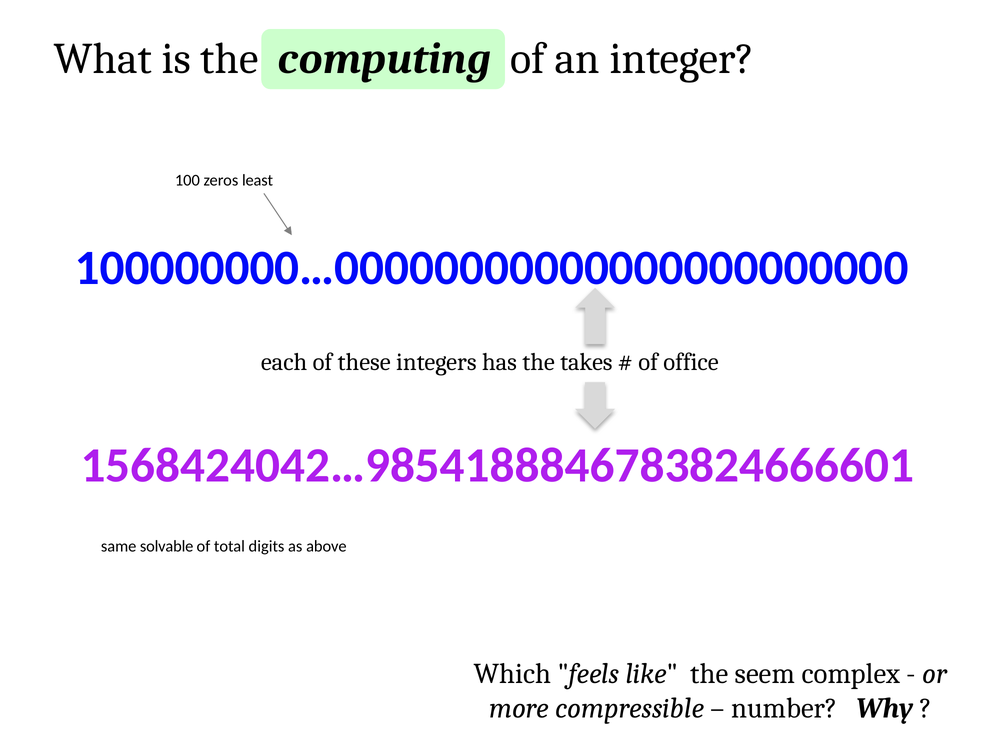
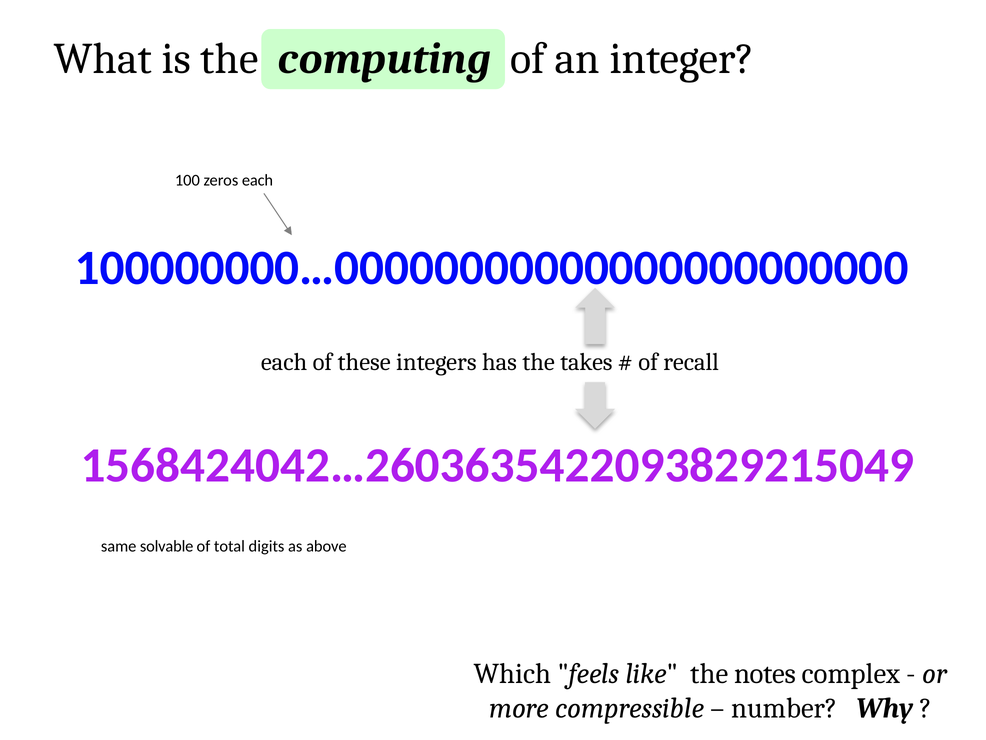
zeros least: least -> each
office: office -> recall
1568424042…9854188846783824666601: 1568424042…9854188846783824666601 -> 1568424042…2603635422093829215049
seem: seem -> notes
